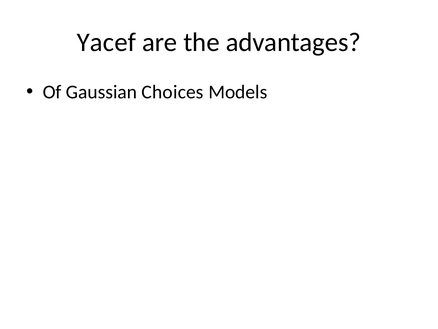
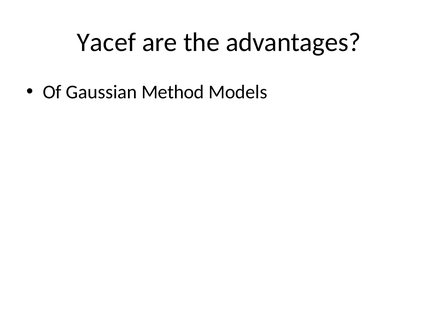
Choices: Choices -> Method
